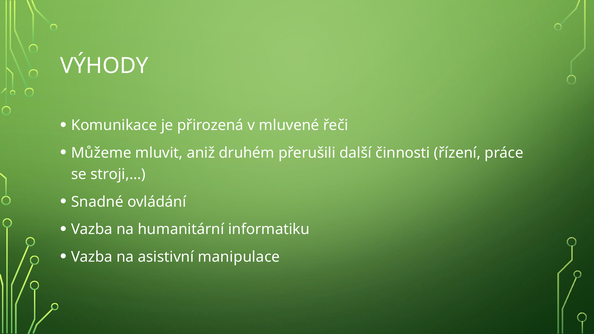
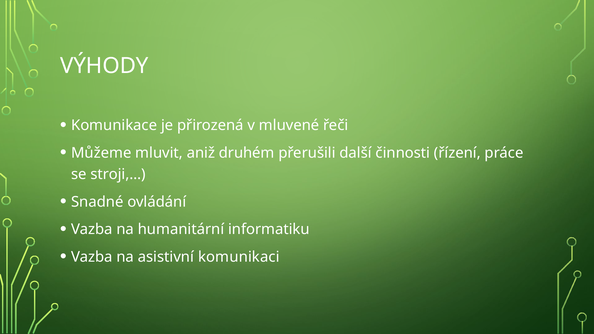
manipulace: manipulace -> komunikaci
